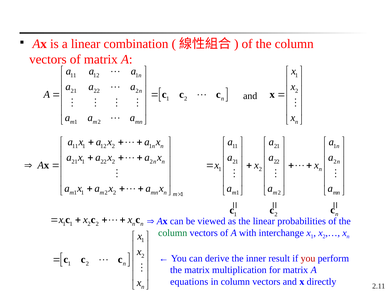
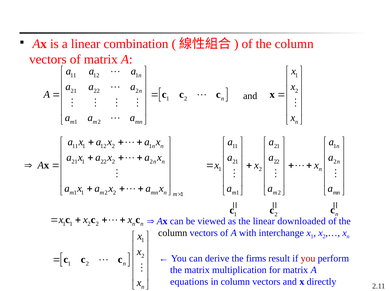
probabilities: probabilities -> downloaded
column at (173, 233) colour: green -> black
inner: inner -> firms
